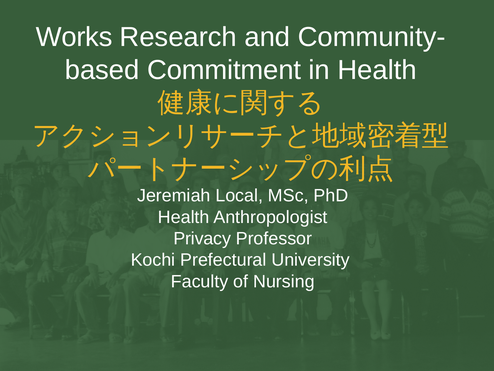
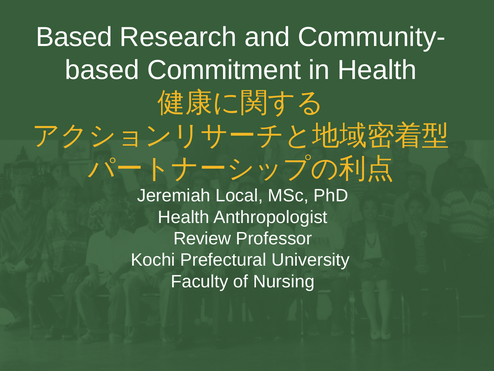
Works at (74, 37): Works -> Based
Privacy: Privacy -> Review
